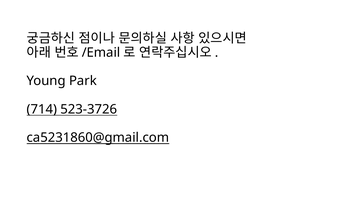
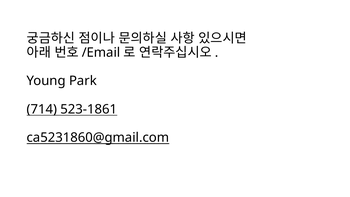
523-3726: 523-3726 -> 523-1861
